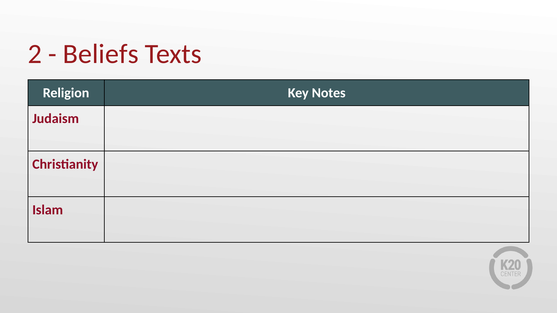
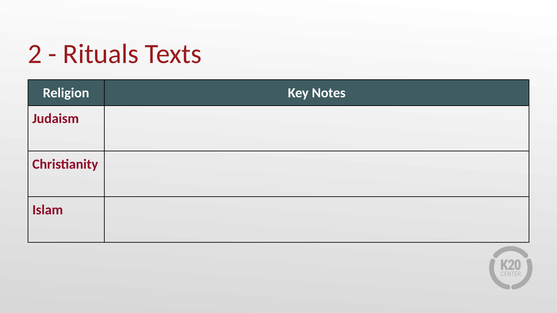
Beliefs: Beliefs -> Rituals
